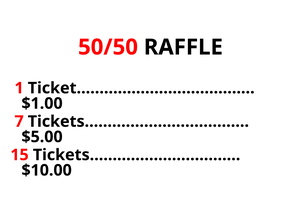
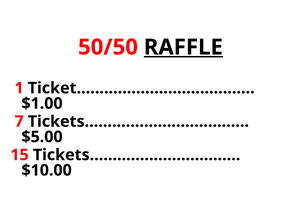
RAFFLE underline: none -> present
